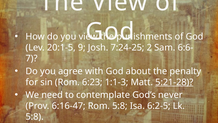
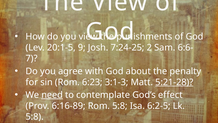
1:1-3: 1:1-3 -> 3:1-3
need underline: none -> present
never: never -> effect
6:16-47: 6:16-47 -> 6:16-89
